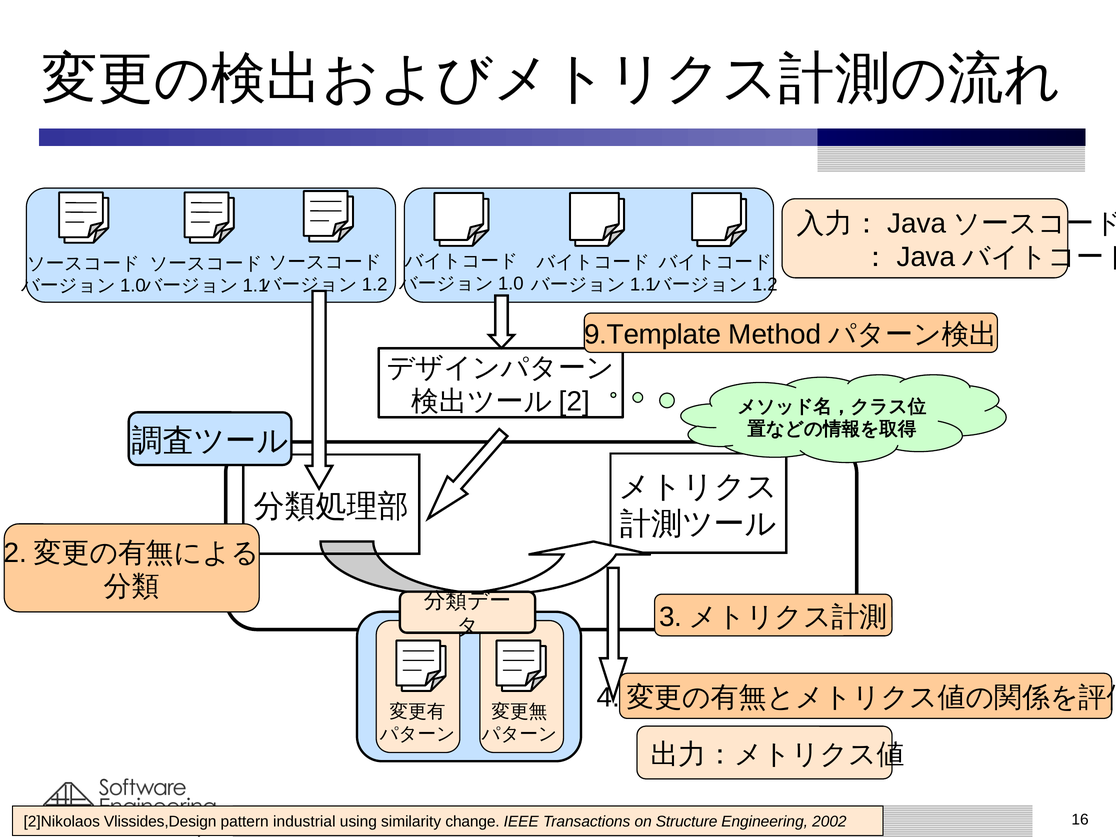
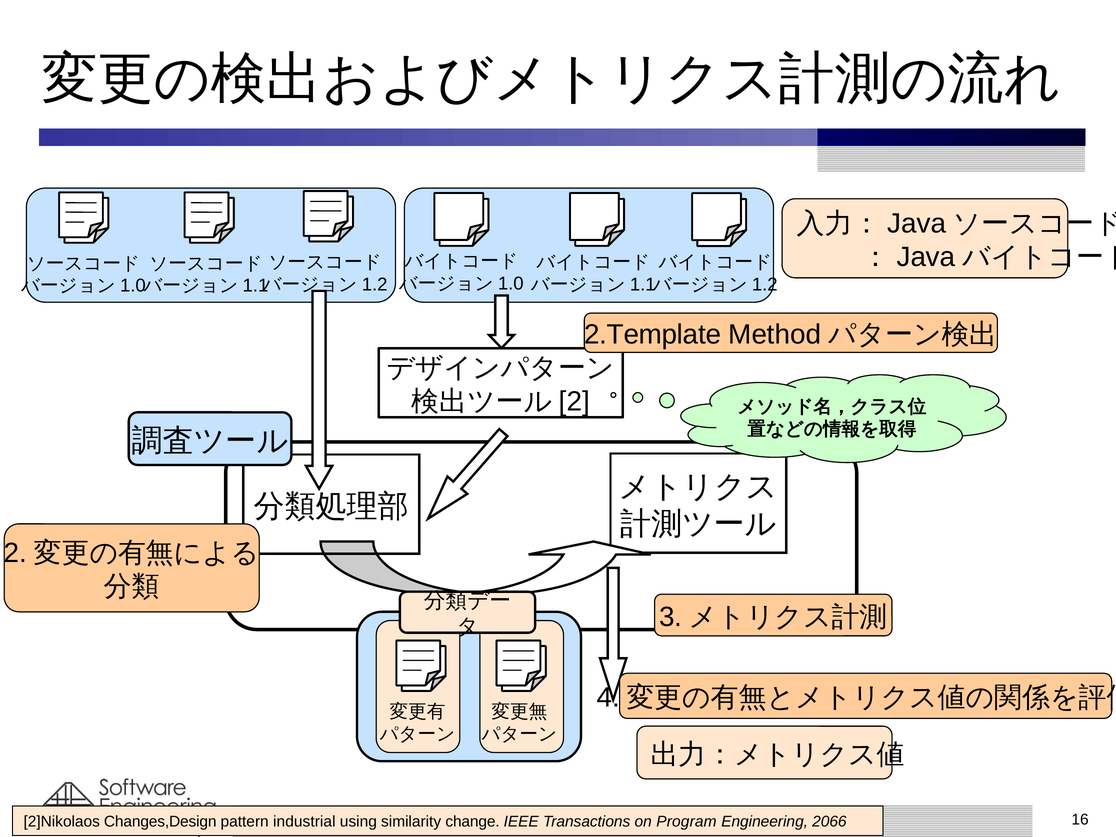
9.Template: 9.Template -> 2.Template
Vlissides,Design: Vlissides,Design -> Changes,Design
Structure: Structure -> Program
2002: 2002 -> 2066
